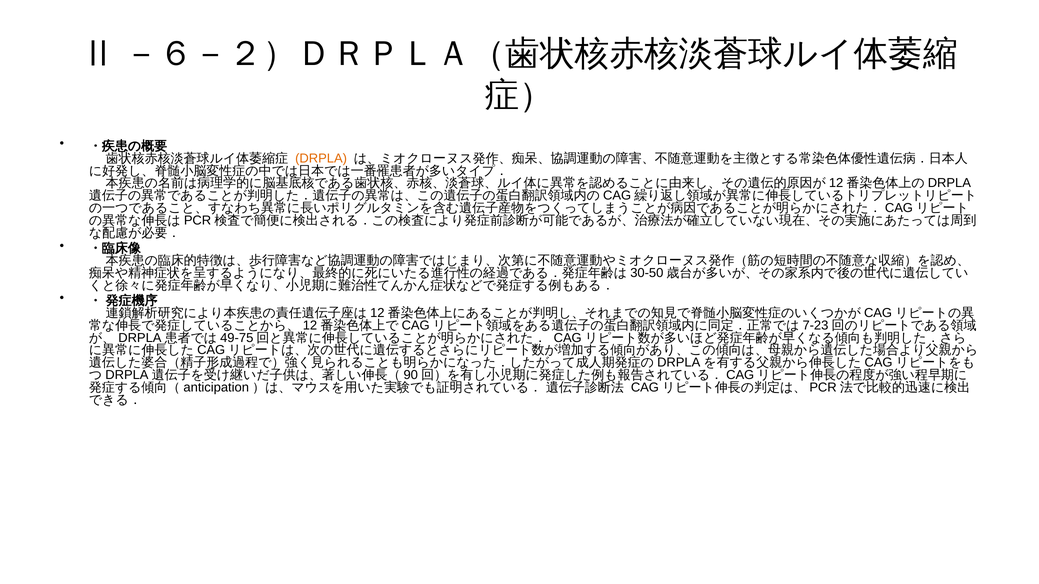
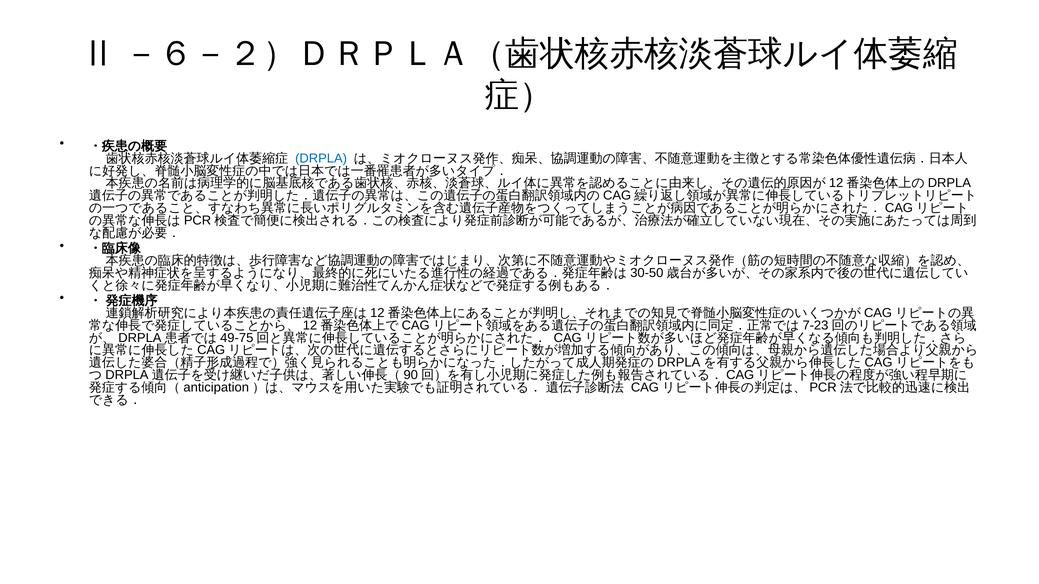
DRPLA colour: orange -> blue
